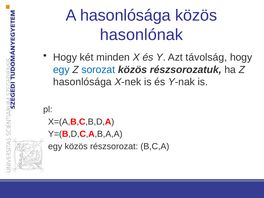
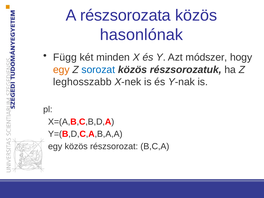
A hasonlósága: hasonlósága -> részsorozata
Hogy at (65, 57): Hogy -> Függ
távolság: távolság -> módszer
egy at (61, 70) colour: blue -> orange
hasonlósága at (82, 82): hasonlósága -> leghosszabb
